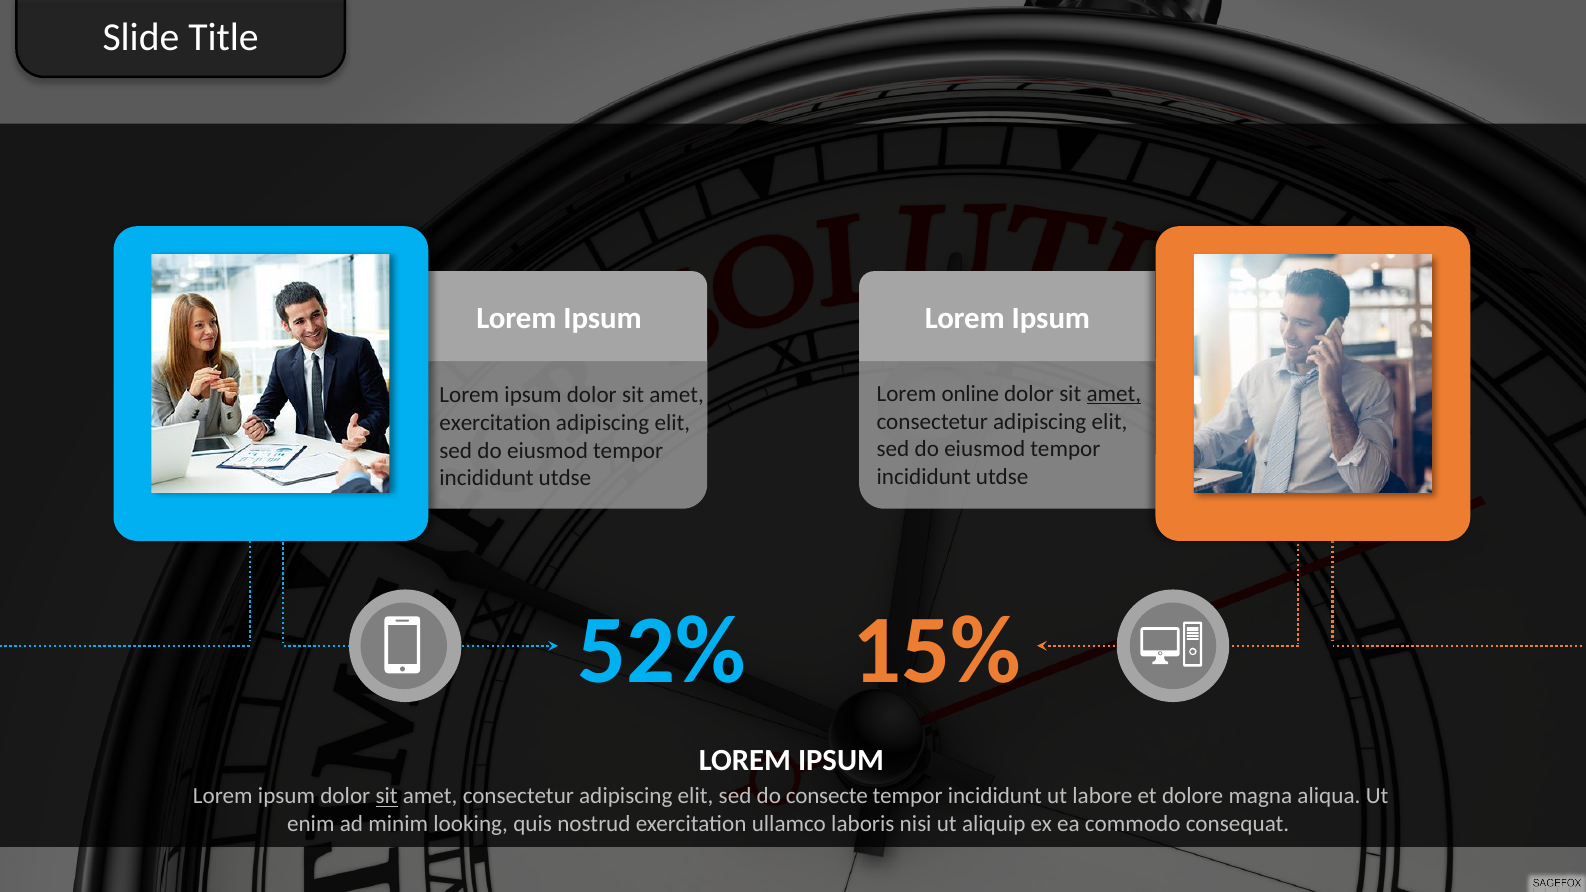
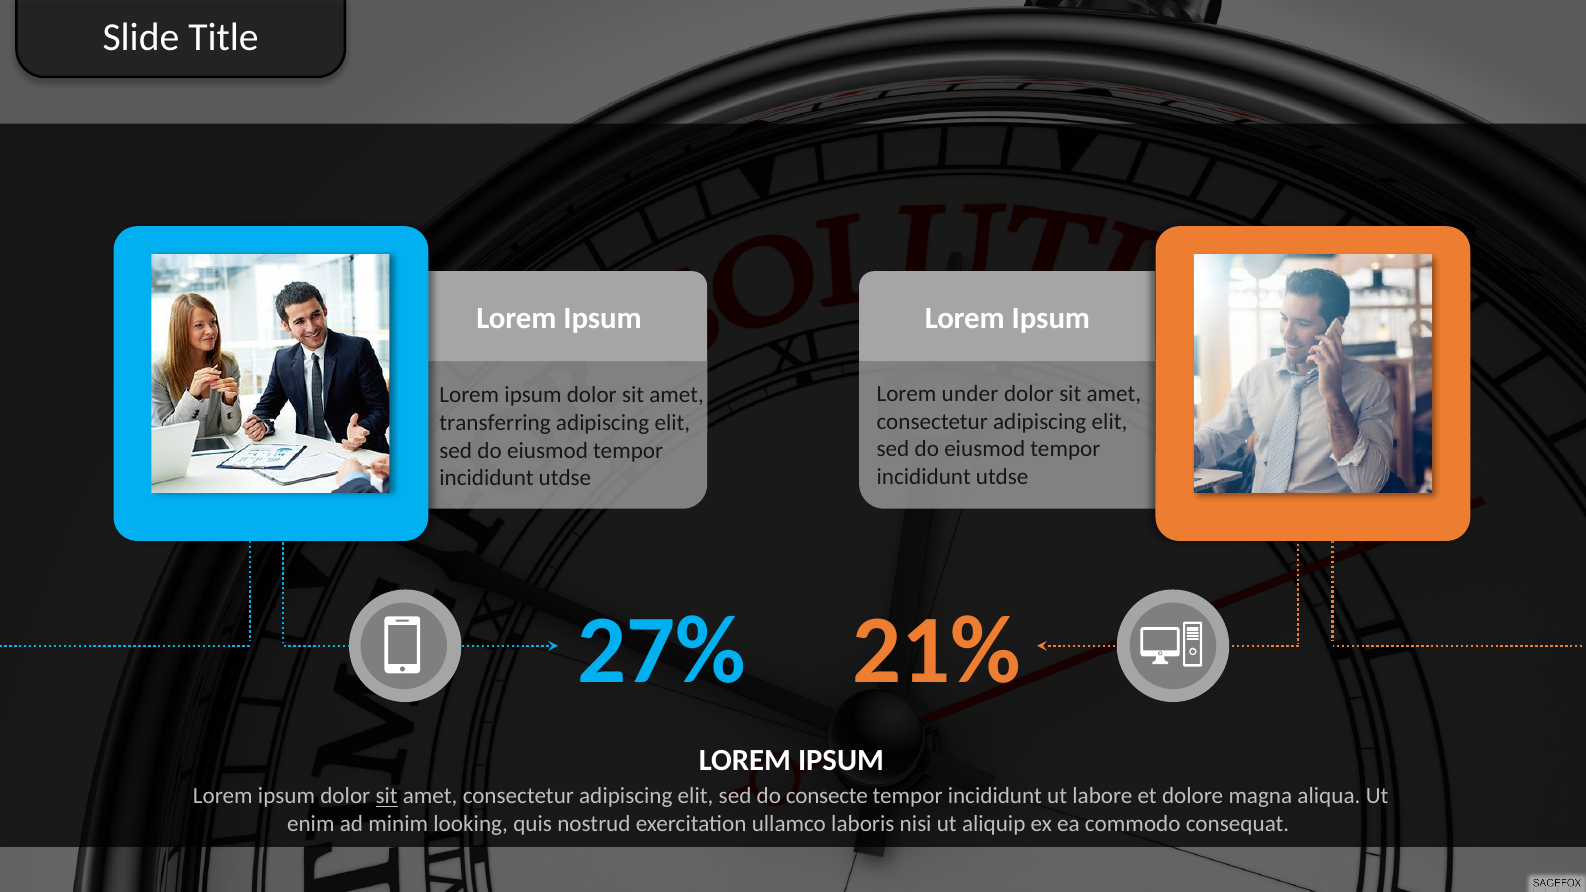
online: online -> under
amet at (1114, 394) underline: present -> none
exercitation at (495, 423): exercitation -> transferring
52%: 52% -> 27%
15%: 15% -> 21%
